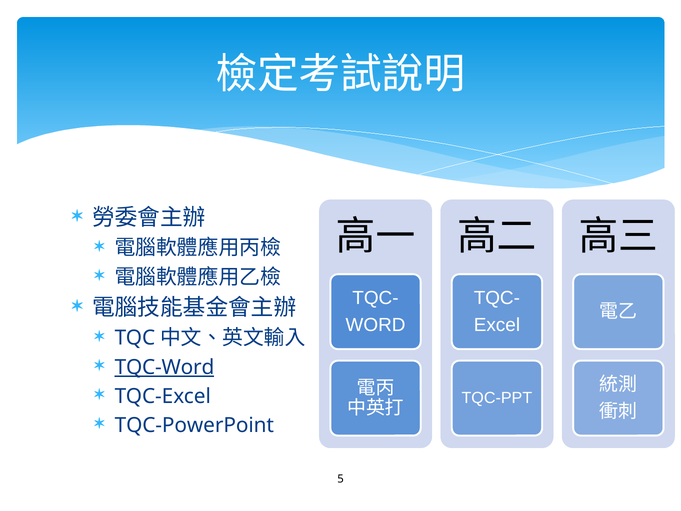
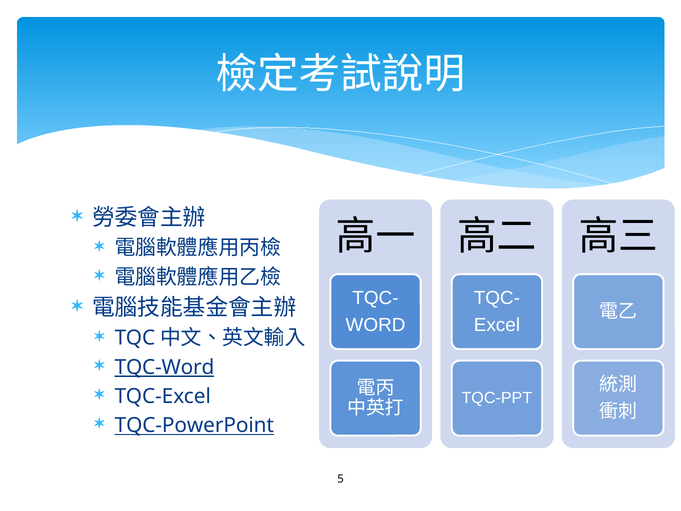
TQC-PowerPoint underline: none -> present
